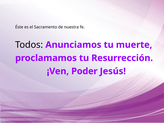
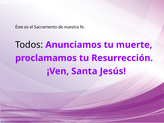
Poder: Poder -> Santa
